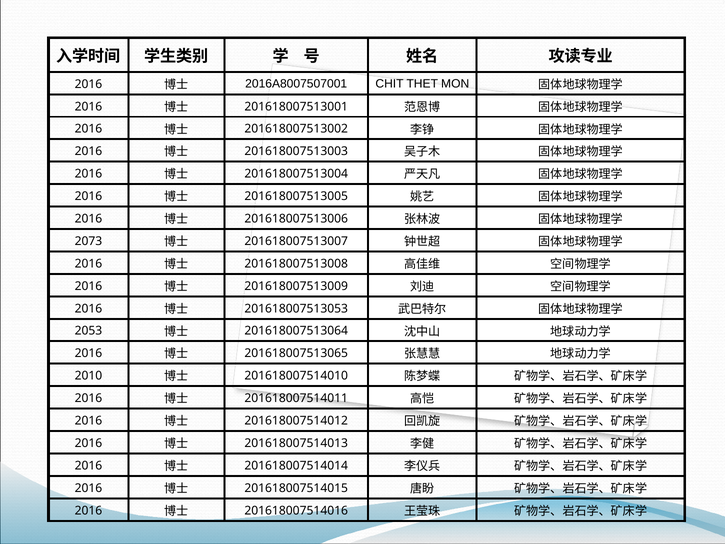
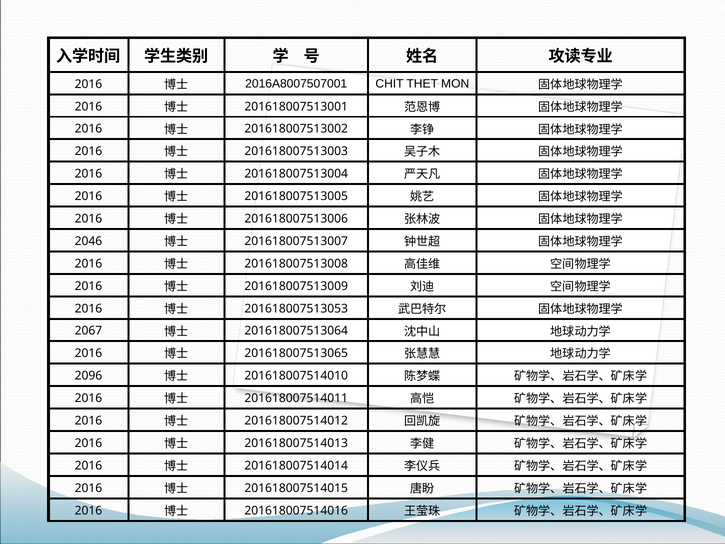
2073: 2073 -> 2046
2053: 2053 -> 2067
2010: 2010 -> 2096
